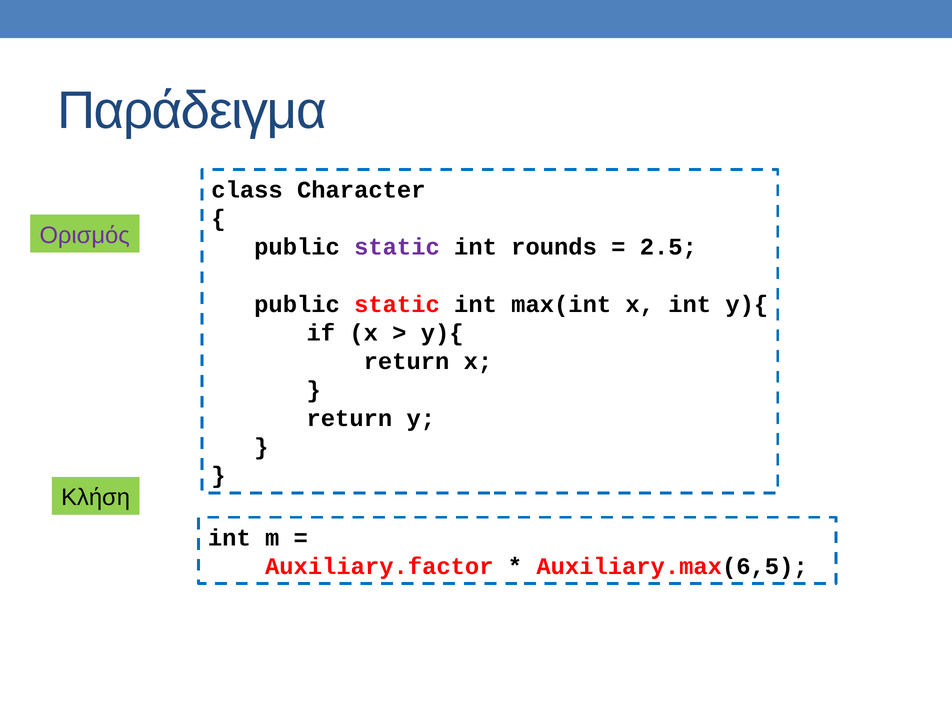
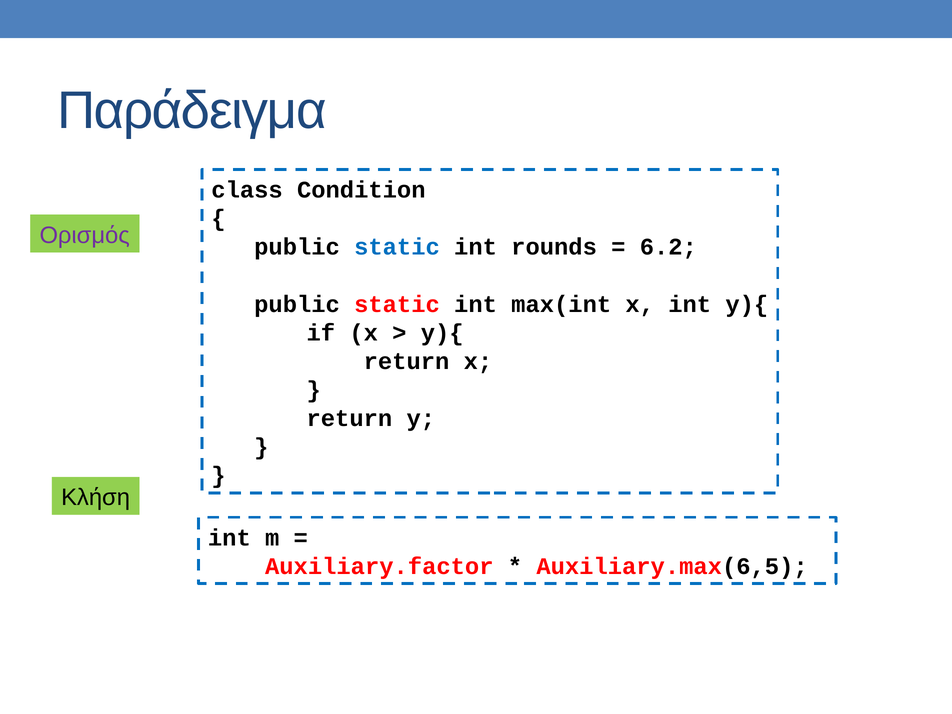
Character: Character -> Condition
static at (397, 247) colour: purple -> blue
2.5: 2.5 -> 6.2
